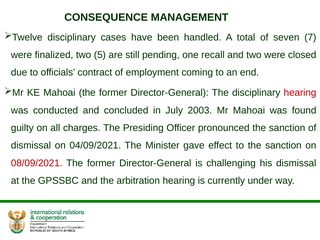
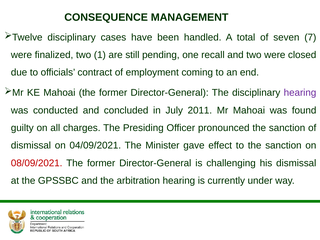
5: 5 -> 1
hearing at (300, 93) colour: red -> purple
2003: 2003 -> 2011
